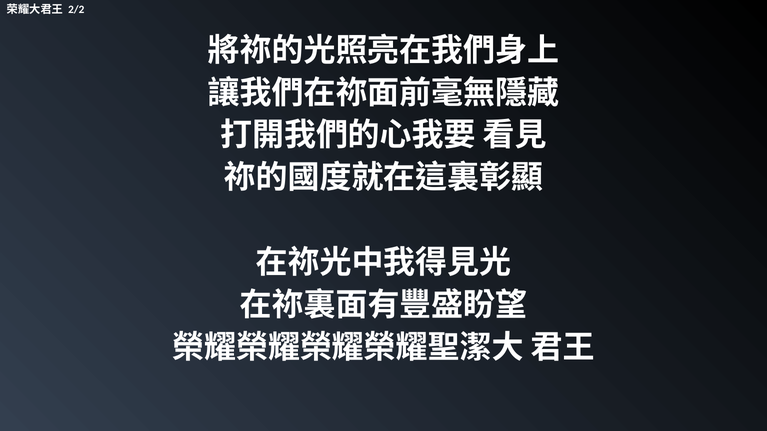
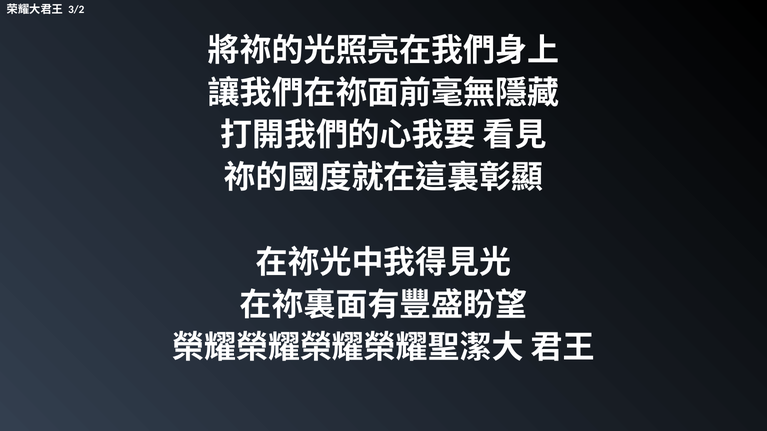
2/2: 2/2 -> 3/2
